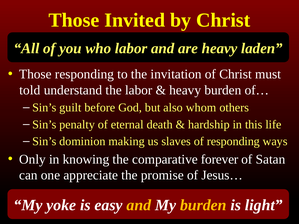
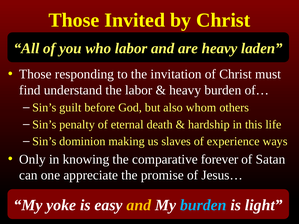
told: told -> find
of responding: responding -> experience
burden at (203, 205) colour: yellow -> light blue
